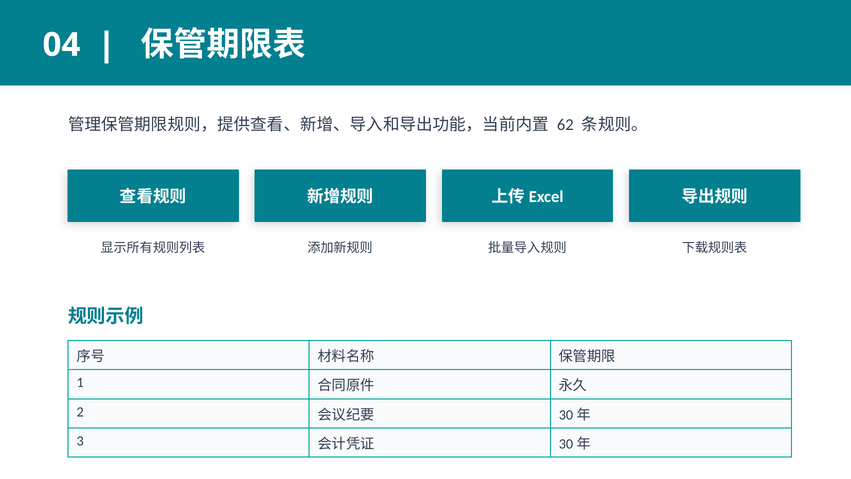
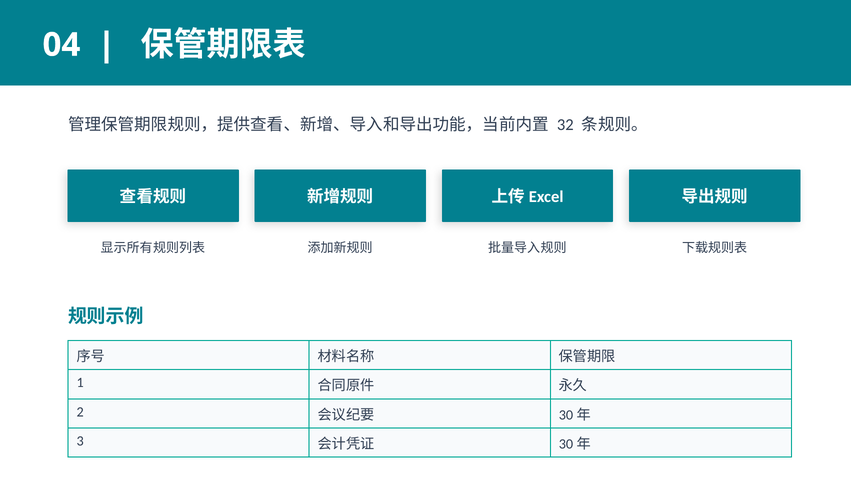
62: 62 -> 32
